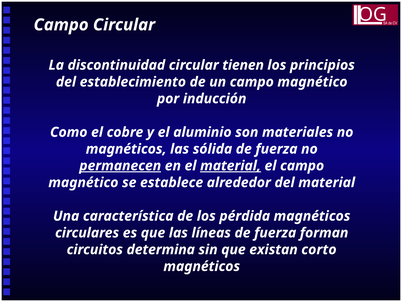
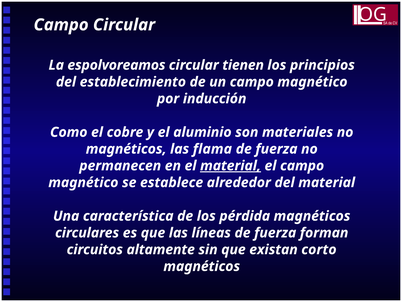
discontinuidad: discontinuidad -> espolvoreamos
sólida: sólida -> flama
permanecen underline: present -> none
determina: determina -> altamente
